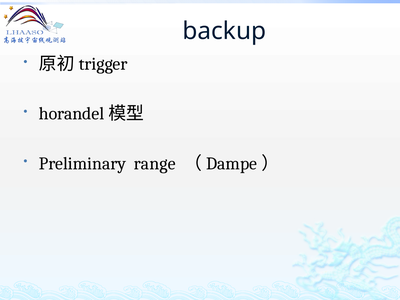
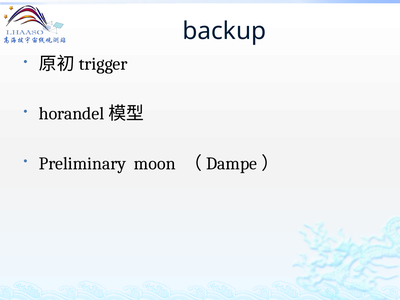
range: range -> moon
